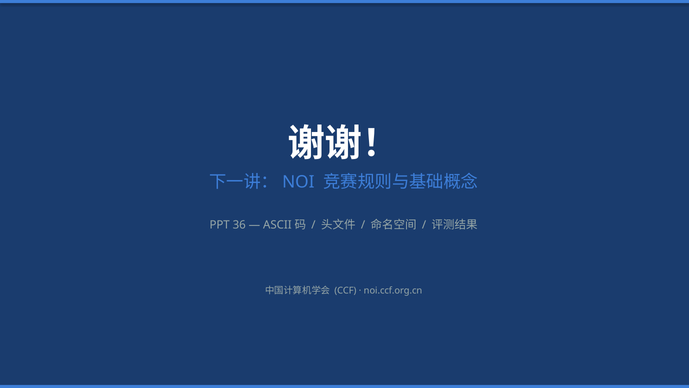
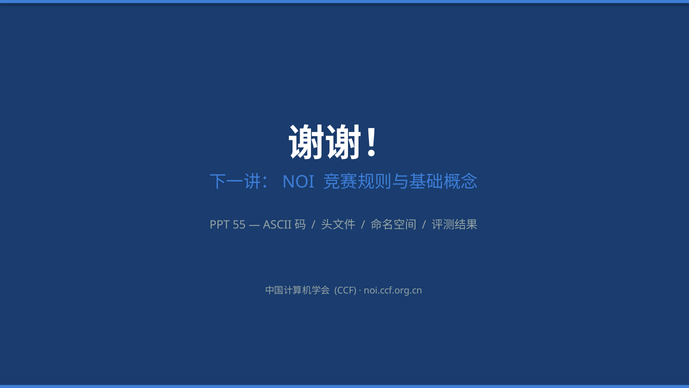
36: 36 -> 55
